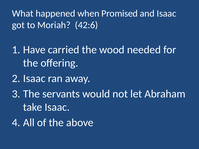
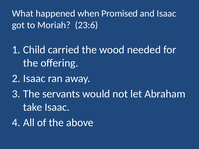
42:6: 42:6 -> 23:6
Have: Have -> Child
